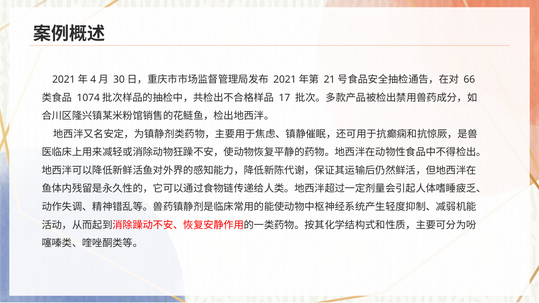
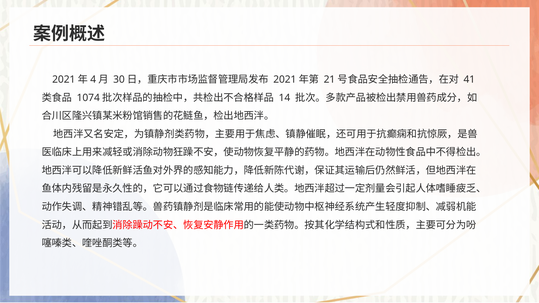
66: 66 -> 41
17: 17 -> 14
